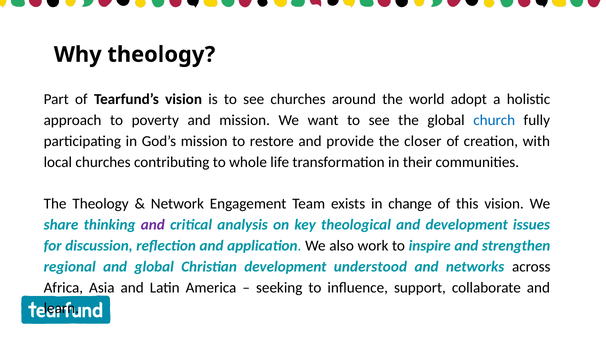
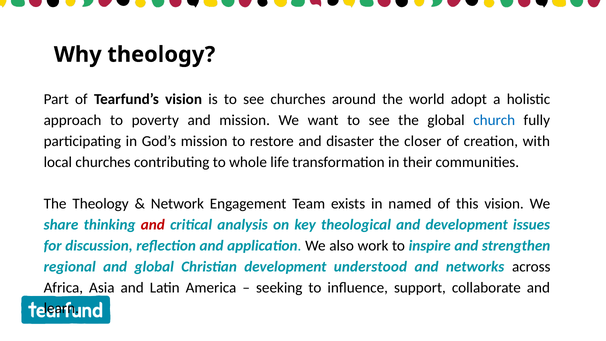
provide: provide -> disaster
change: change -> named
and at (153, 225) colour: purple -> red
